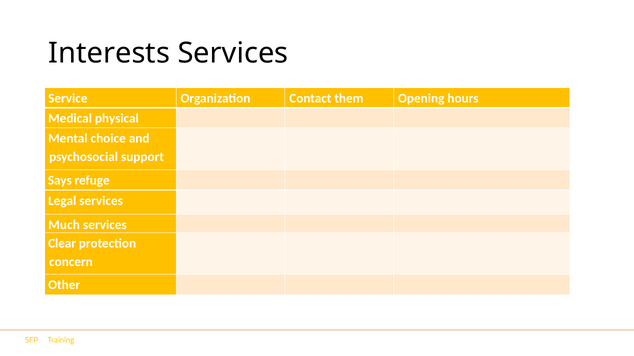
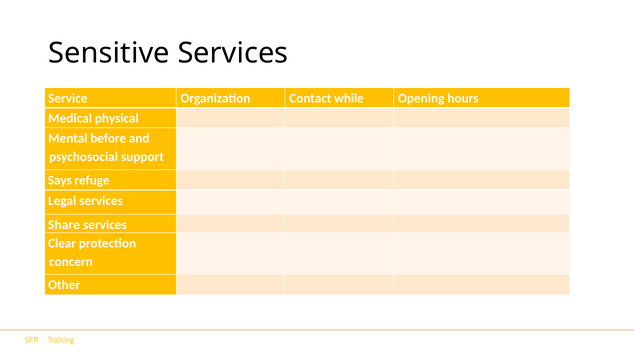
Interests: Interests -> Sensitive
them: them -> while
choice: choice -> before
Much: Much -> Share
